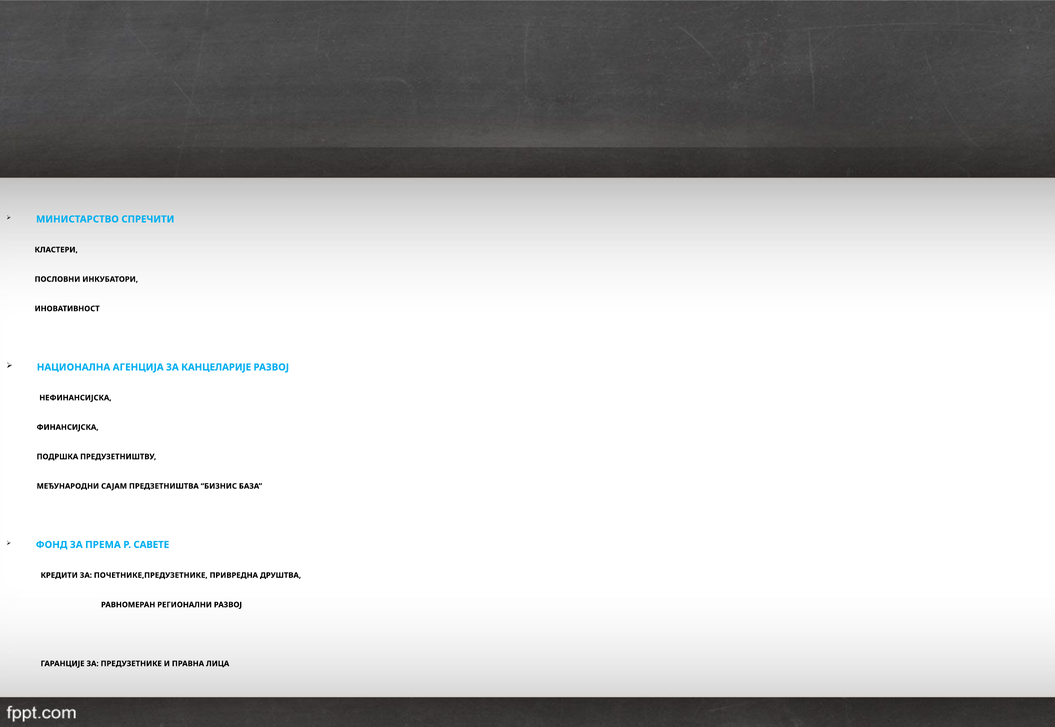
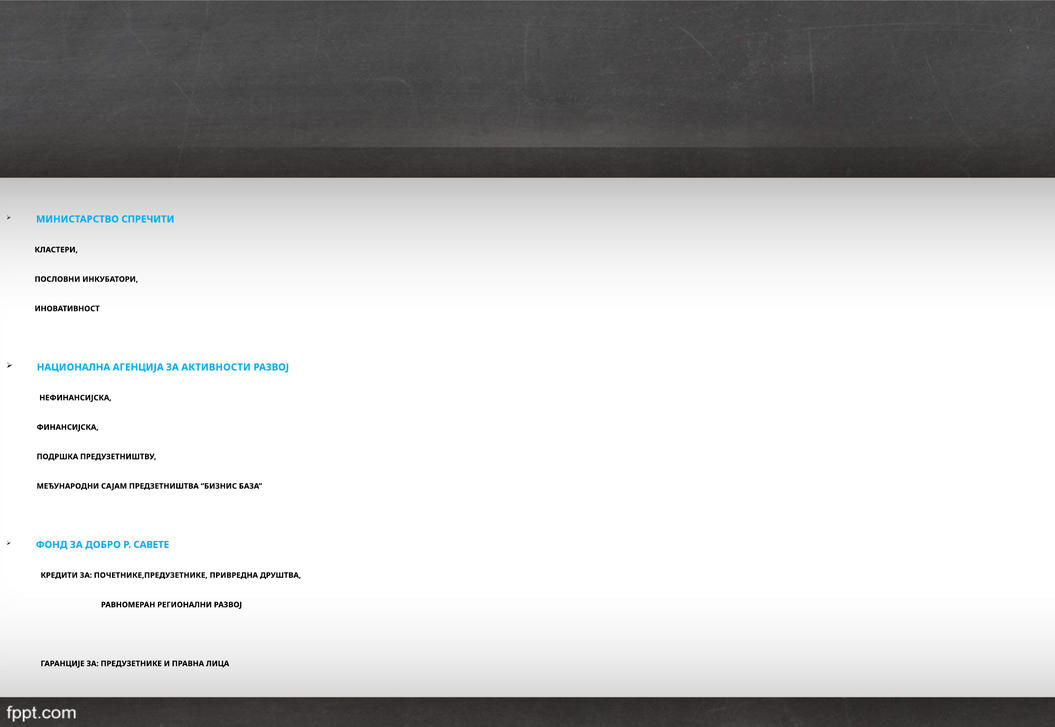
КАНЦЕЛАРИЈЕ: КАНЦЕЛАРИЈЕ -> АКТИВНОСТИ
ПРЕМА: ПРЕМА -> ДОБРО
